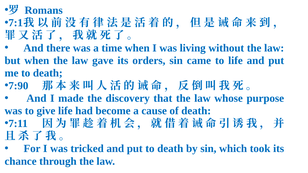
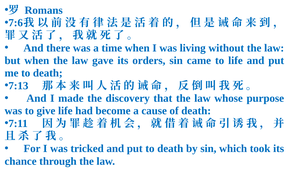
7:1: 7:1 -> 7:6
7:90: 7:90 -> 7:13
